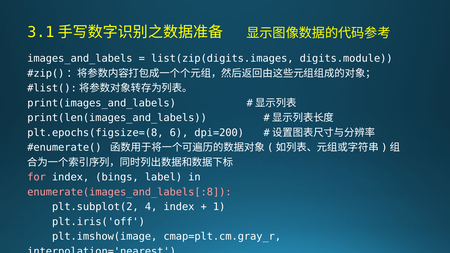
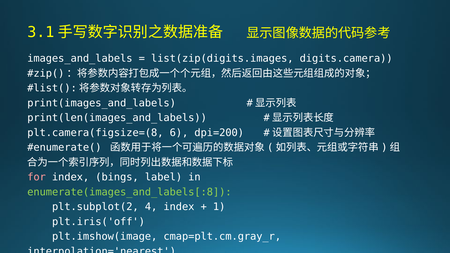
digits.module: digits.module -> digits.camera
plt.epochs(figsize=(8: plt.epochs(figsize=(8 -> plt.camera(figsize=(8
enumerate(images_and_labels[:8 colour: pink -> light green
